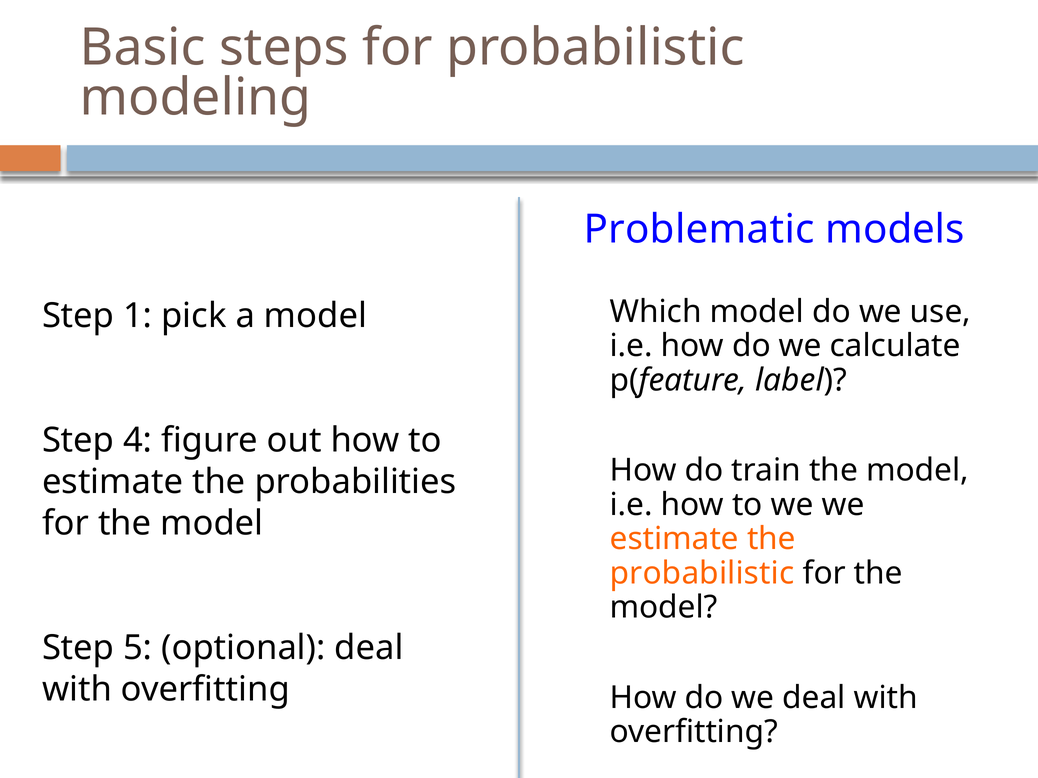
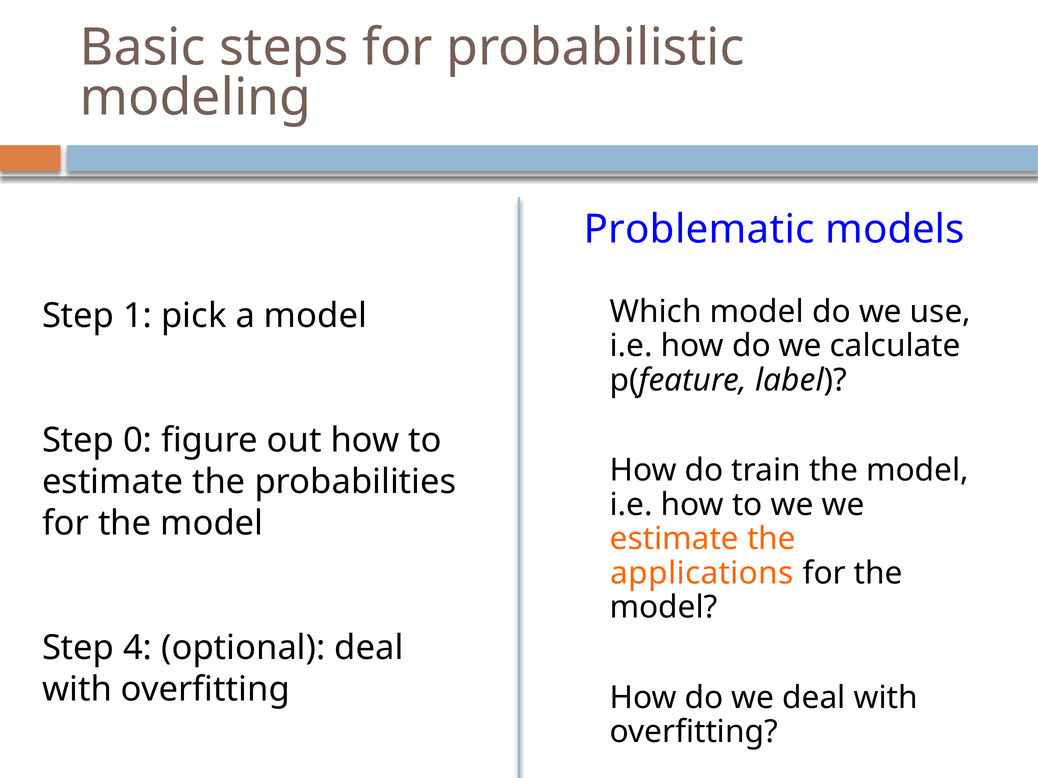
4: 4 -> 0
probabilistic at (702, 573): probabilistic -> applications
5: 5 -> 4
